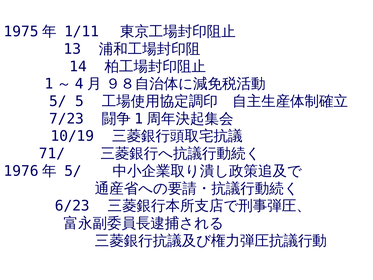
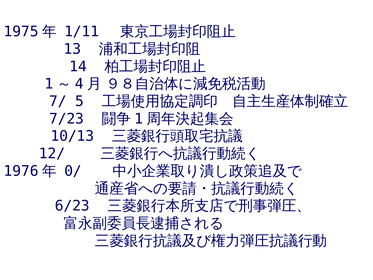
5/ at (58, 101): 5/ -> 7/
10/19: 10/19 -> 10/13
71/: 71/ -> 12/
5/ at (73, 171): 5/ -> 0/
